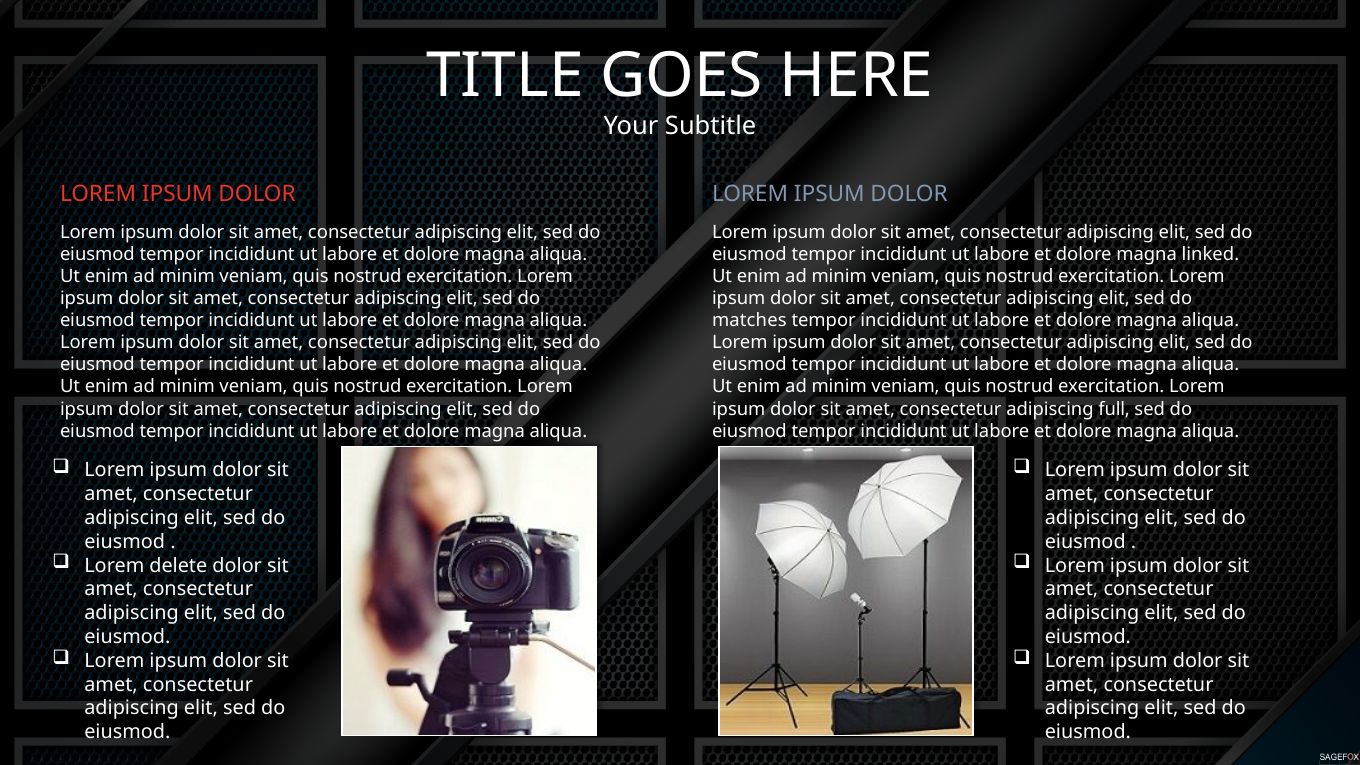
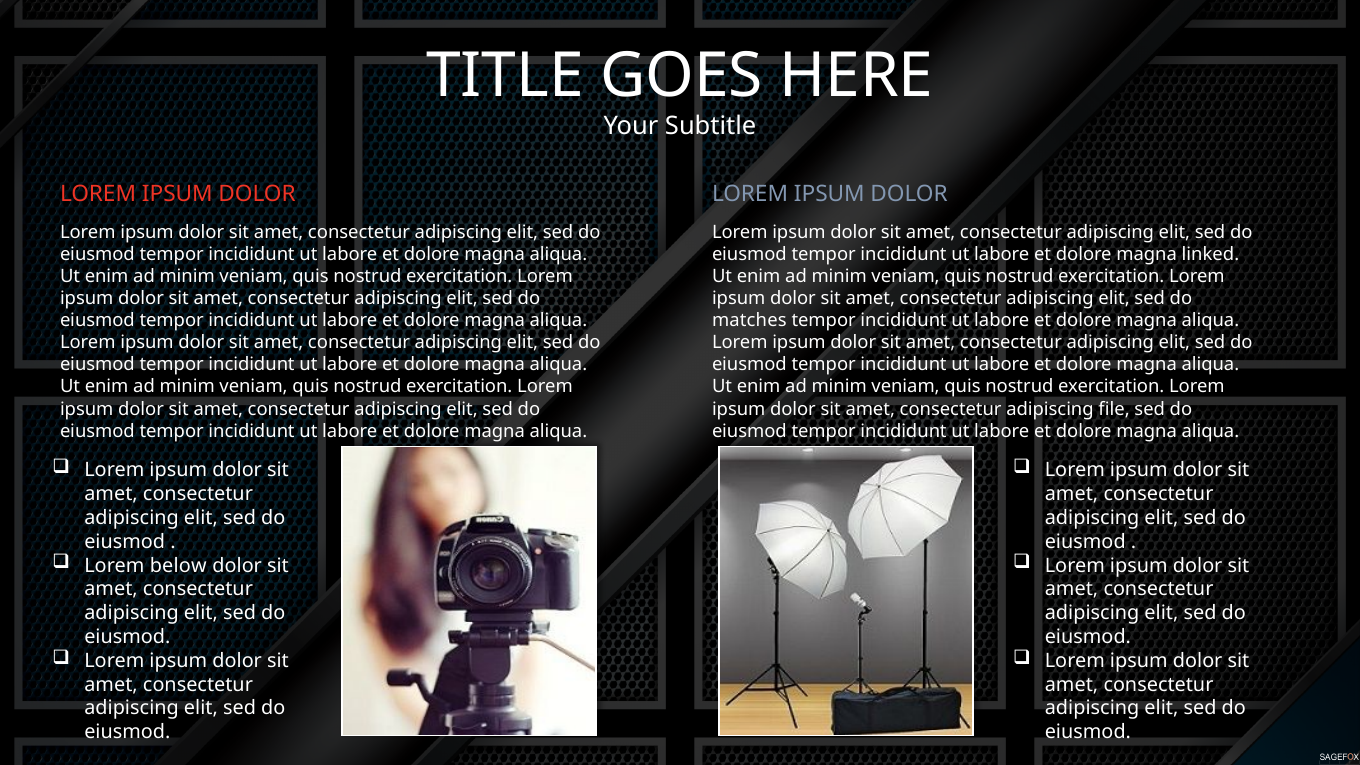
full: full -> file
delete: delete -> below
